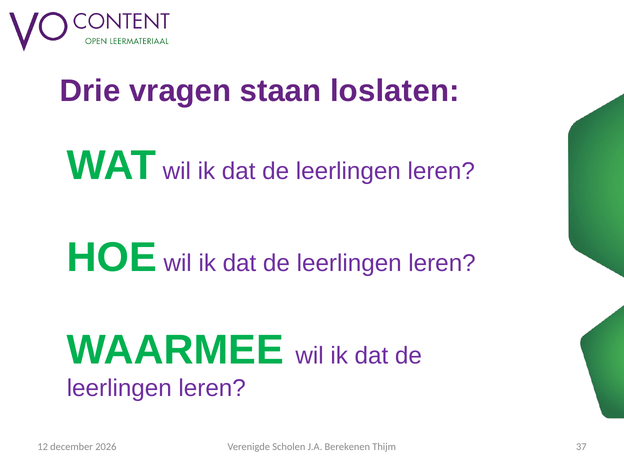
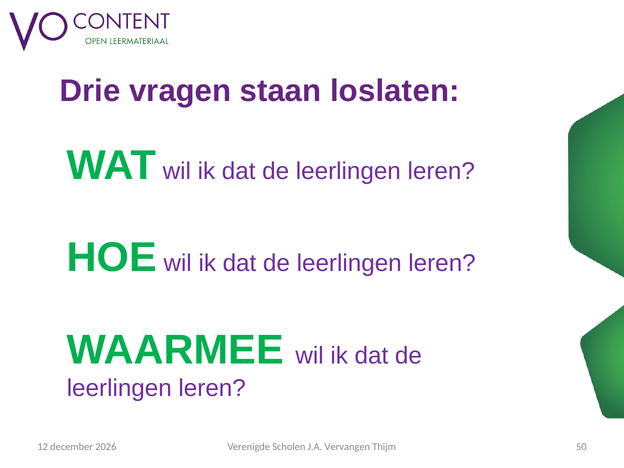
Berekenen: Berekenen -> Vervangen
37: 37 -> 50
